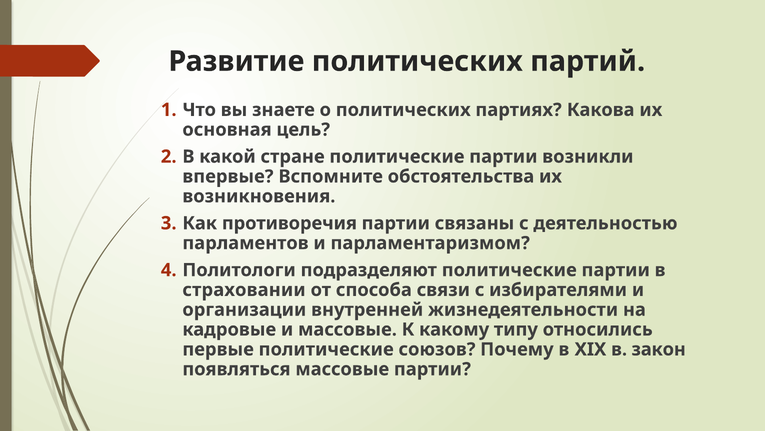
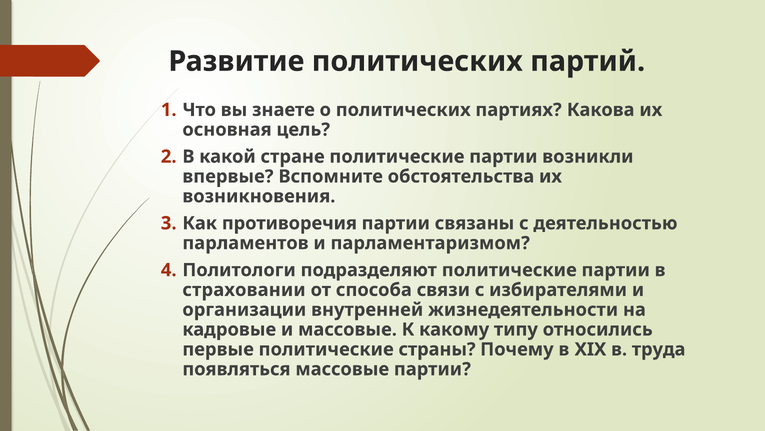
союзов: союзов -> страны
закон: закон -> труда
